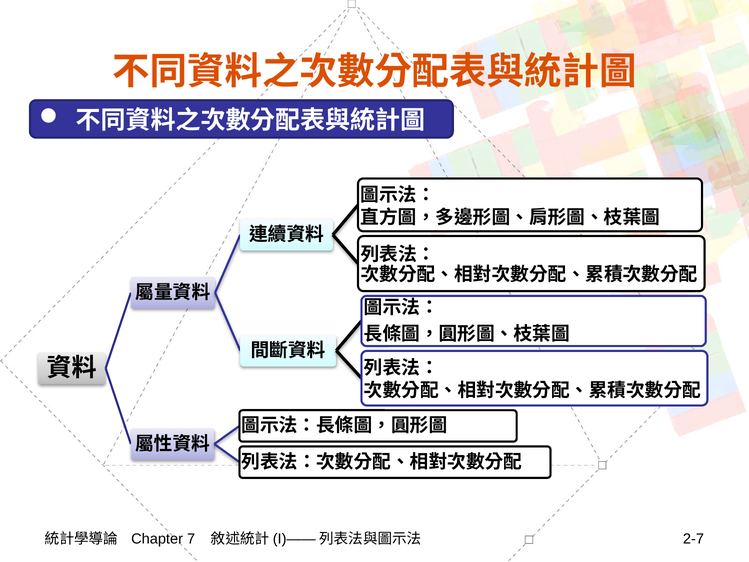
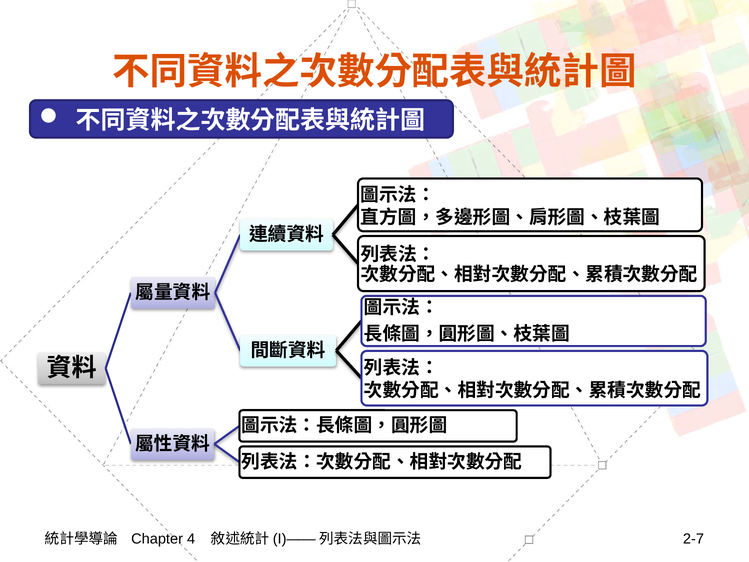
7: 7 -> 4
